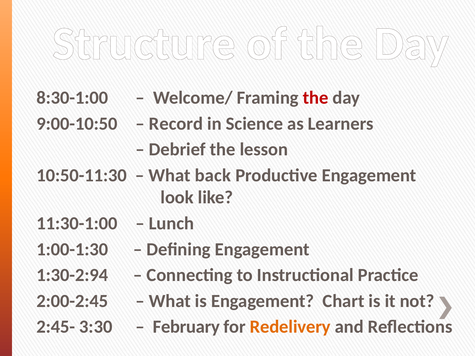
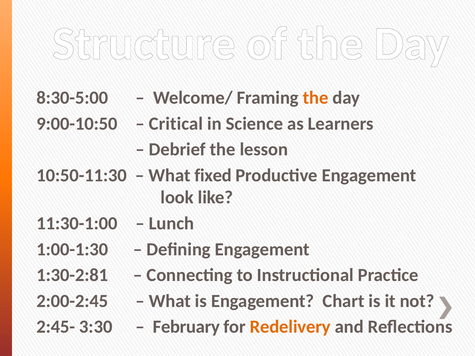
8:30-1:00: 8:30-1:00 -> 8:30-5:00
the at (316, 98) colour: red -> orange
Record: Record -> Critical
back: back -> fixed
1:30-2:94: 1:30-2:94 -> 1:30-2:81
